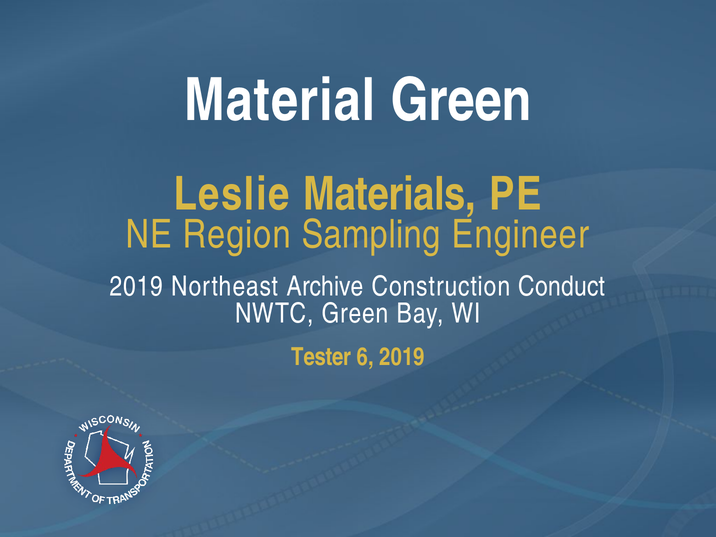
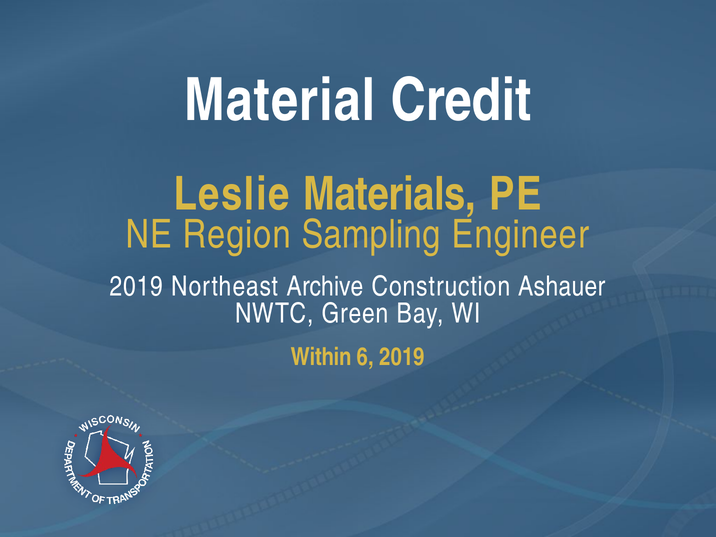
Material Green: Green -> Credit
Conduct: Conduct -> Ashauer
Tester: Tester -> Within
